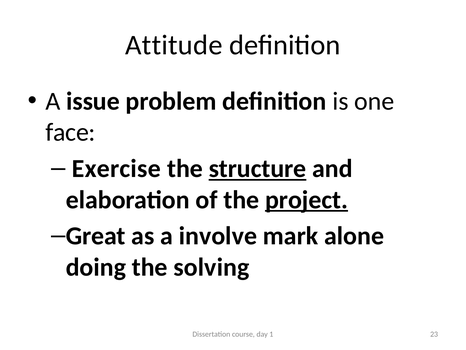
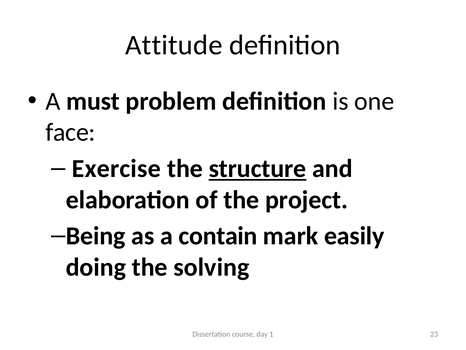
issue: issue -> must
project underline: present -> none
Great: Great -> Being
involve: involve -> contain
alone: alone -> easily
